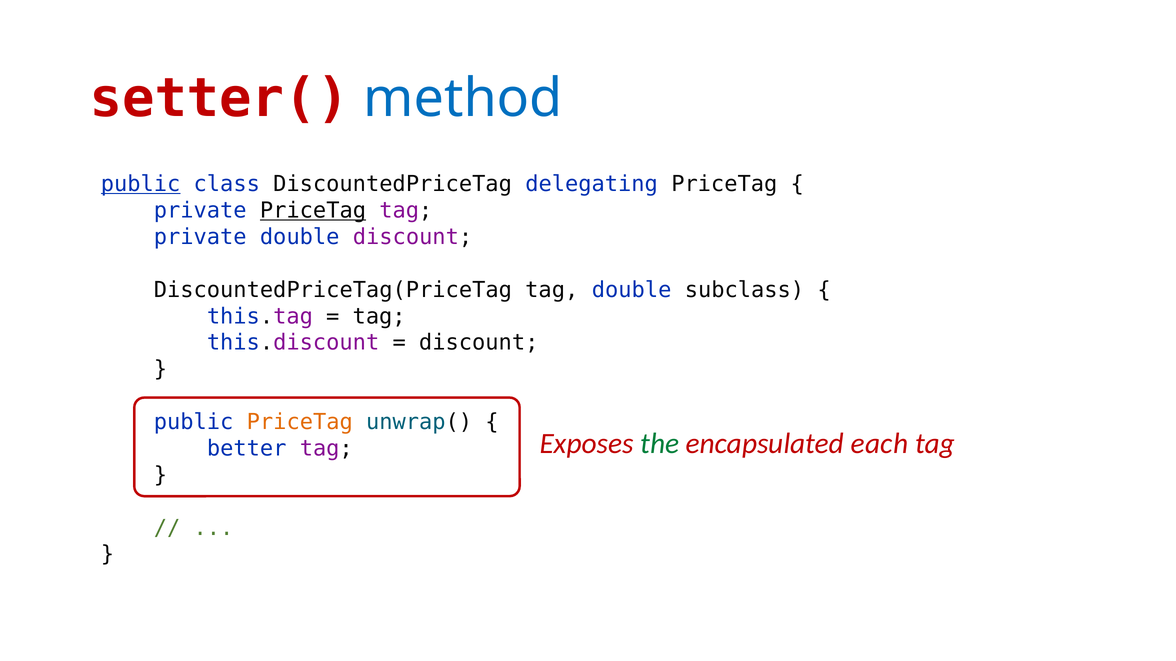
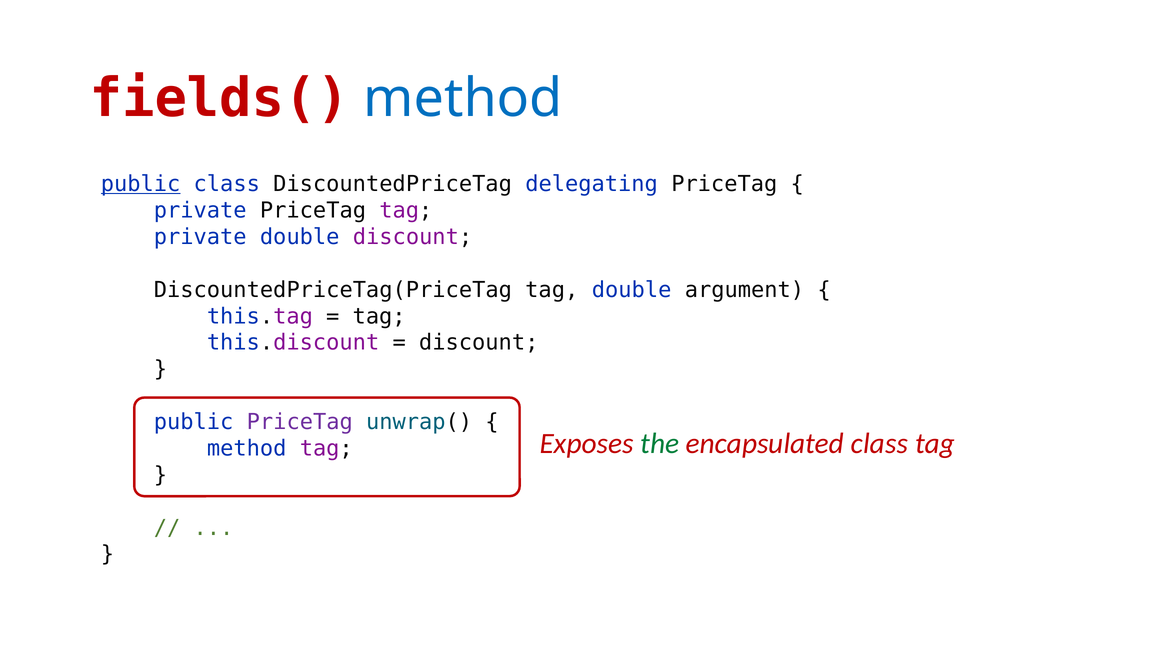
setter(: setter( -> fields(
PriceTag at (313, 211) underline: present -> none
subclass: subclass -> argument
PriceTag at (300, 422) colour: orange -> purple
encapsulated each: each -> class
better at (247, 449): better -> method
